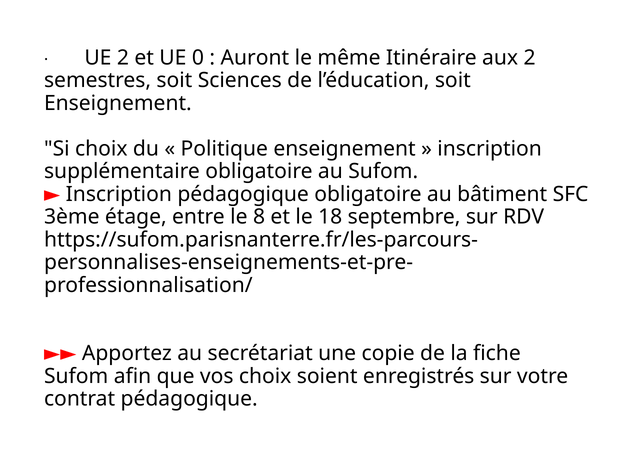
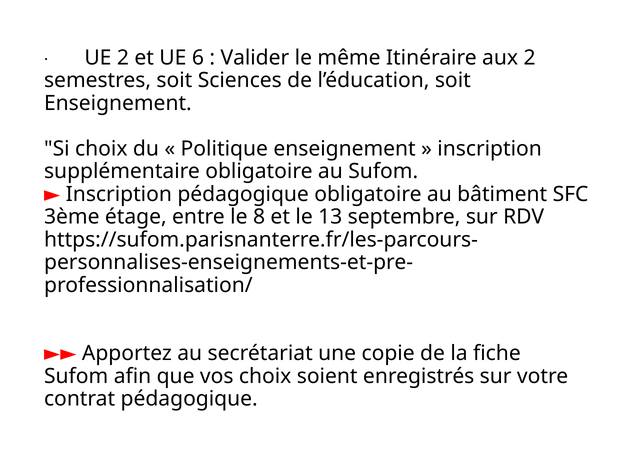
0: 0 -> 6
Auront: Auront -> Valider
18: 18 -> 13
